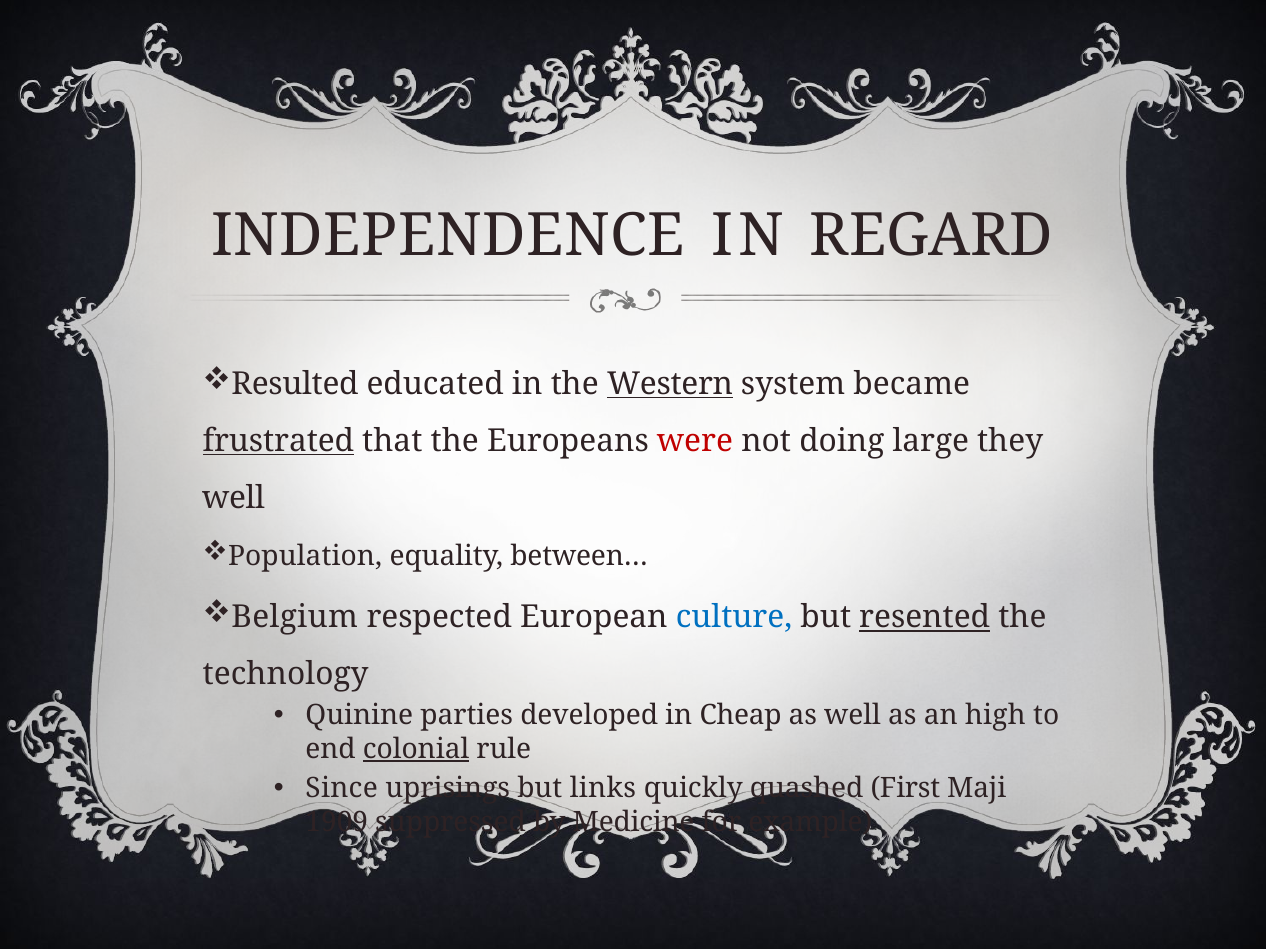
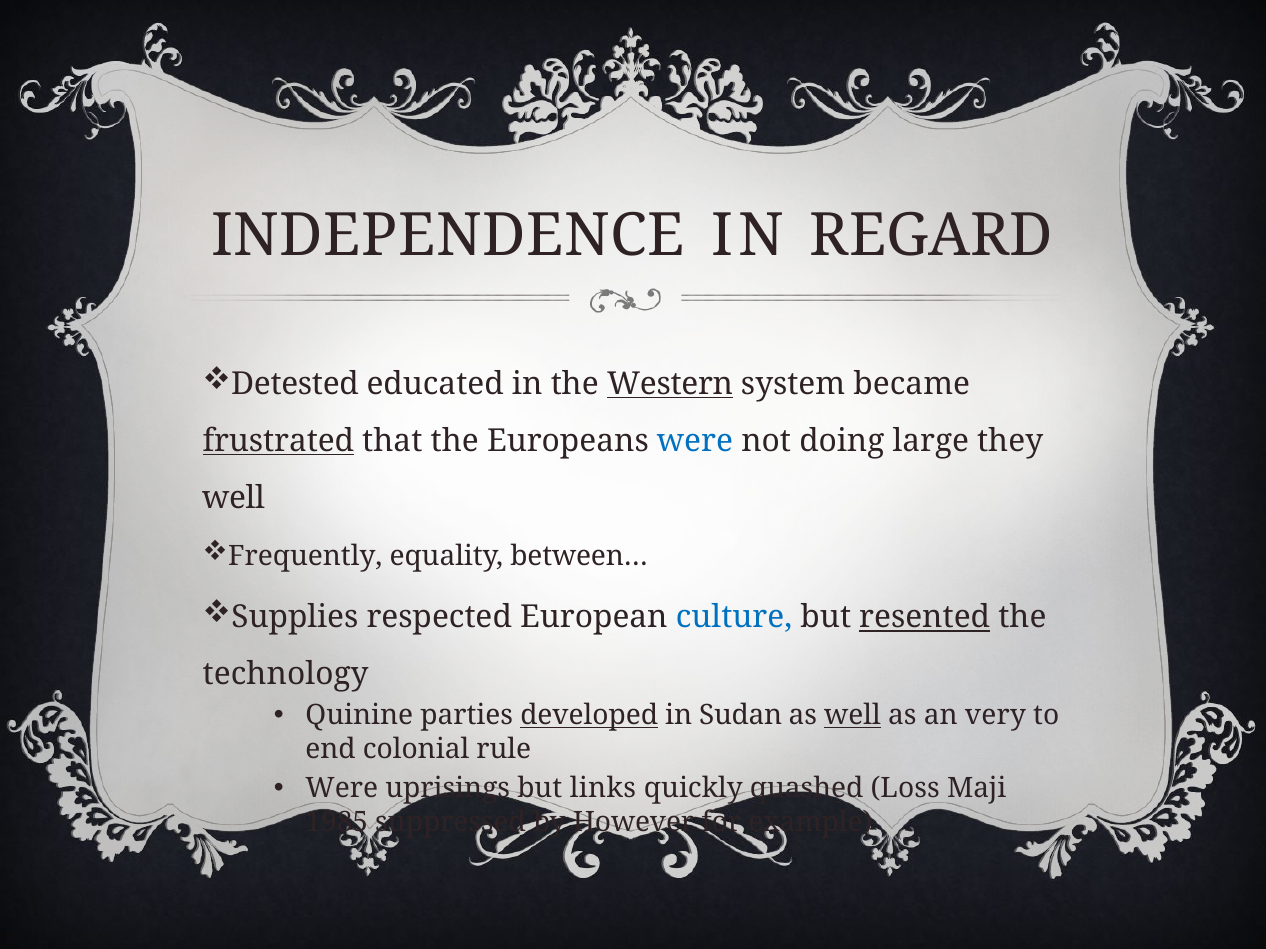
Resulted: Resulted -> Detested
were at (695, 441) colour: red -> blue
Population: Population -> Frequently
Belgium: Belgium -> Supplies
developed underline: none -> present
Cheap: Cheap -> Sudan
well at (853, 716) underline: none -> present
high: high -> very
colonial underline: present -> none
Since at (342, 789): Since -> Were
First: First -> Loss
1909: 1909 -> 1985
Medicine: Medicine -> However
